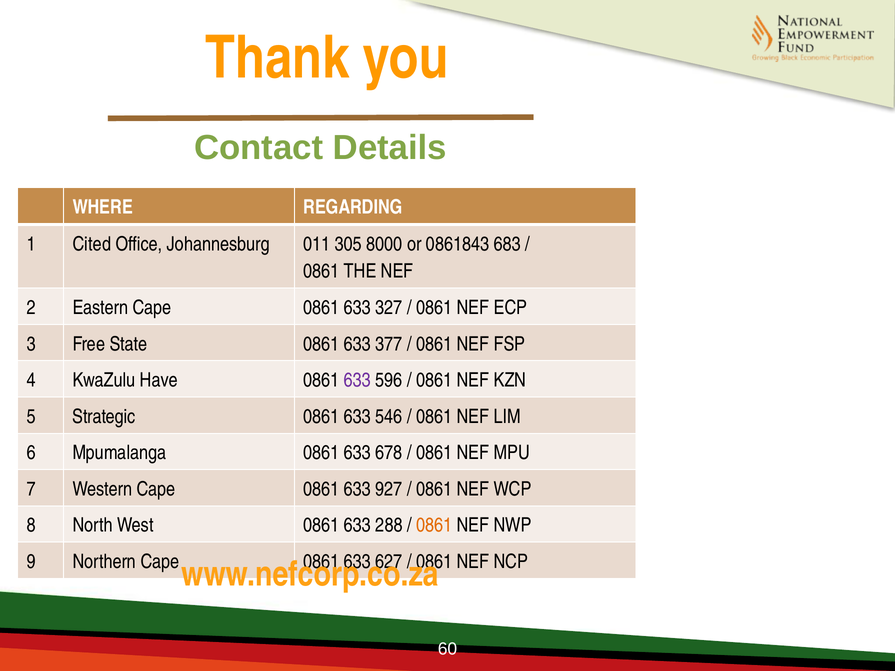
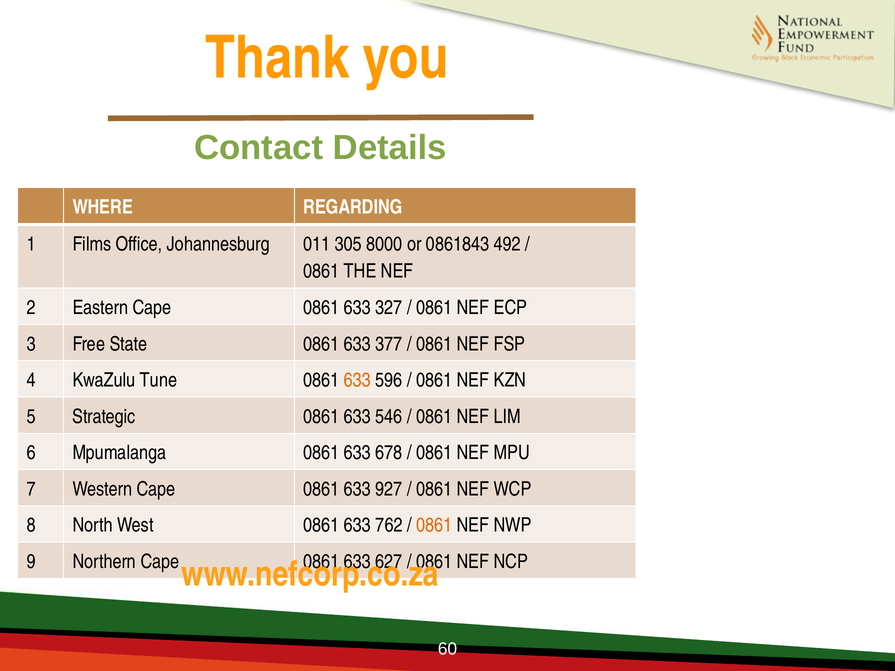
Cited: Cited -> Films
683: 683 -> 492
Have: Have -> Tune
633 at (357, 380) colour: purple -> orange
288: 288 -> 762
